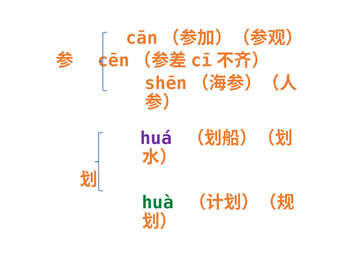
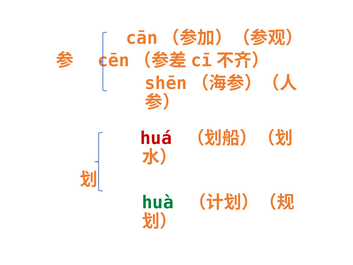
huá colour: purple -> red
